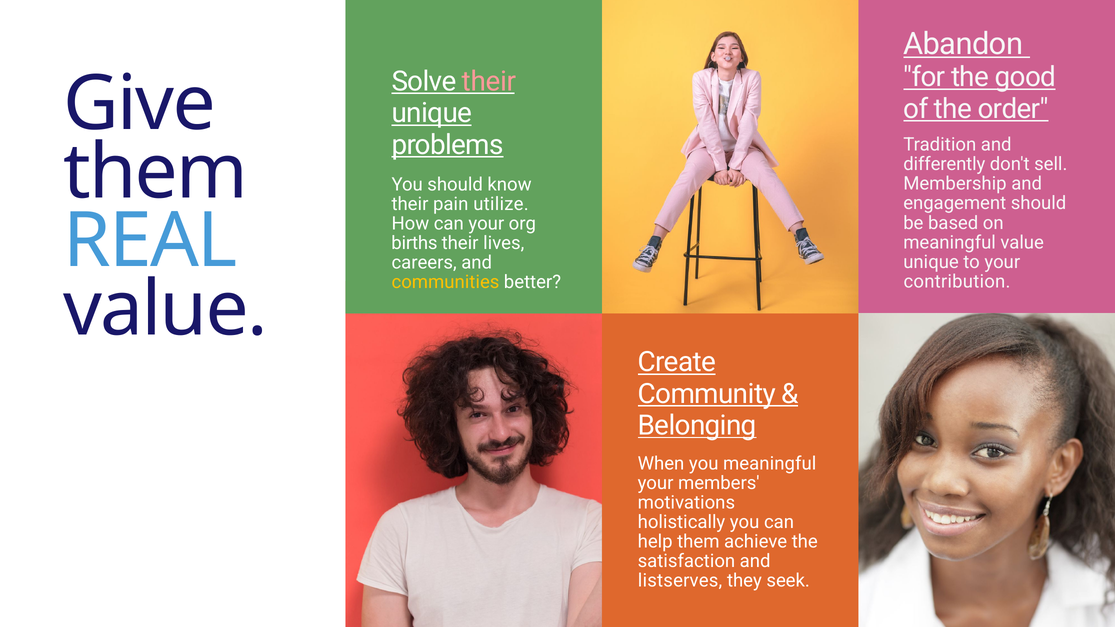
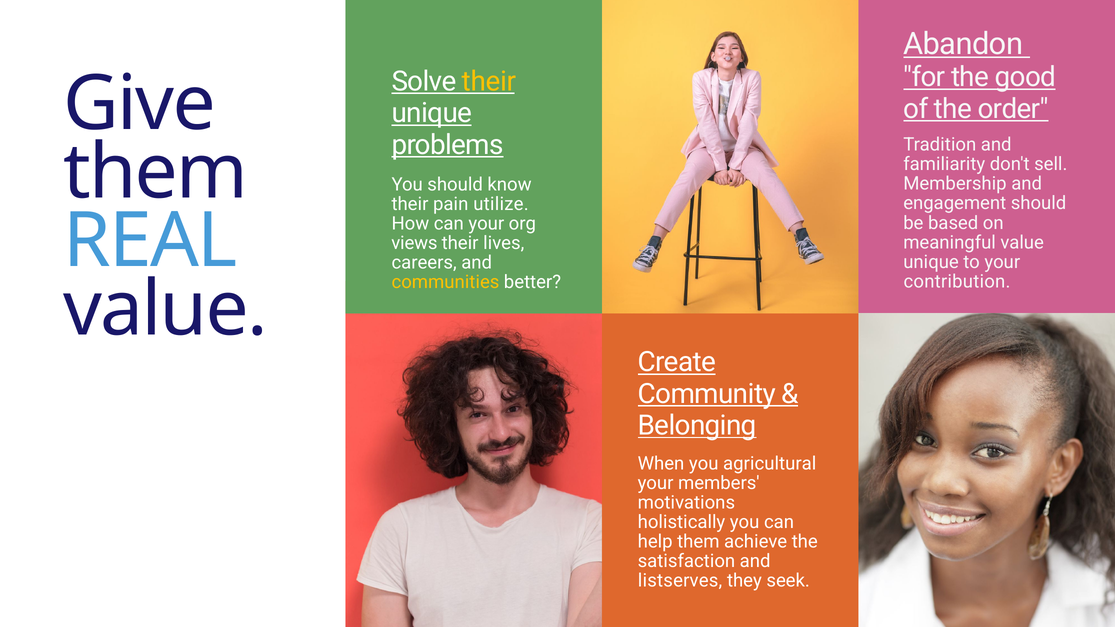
their at (489, 81) colour: pink -> yellow
differently: differently -> familiarity
births: births -> views
you meaningful: meaningful -> agricultural
